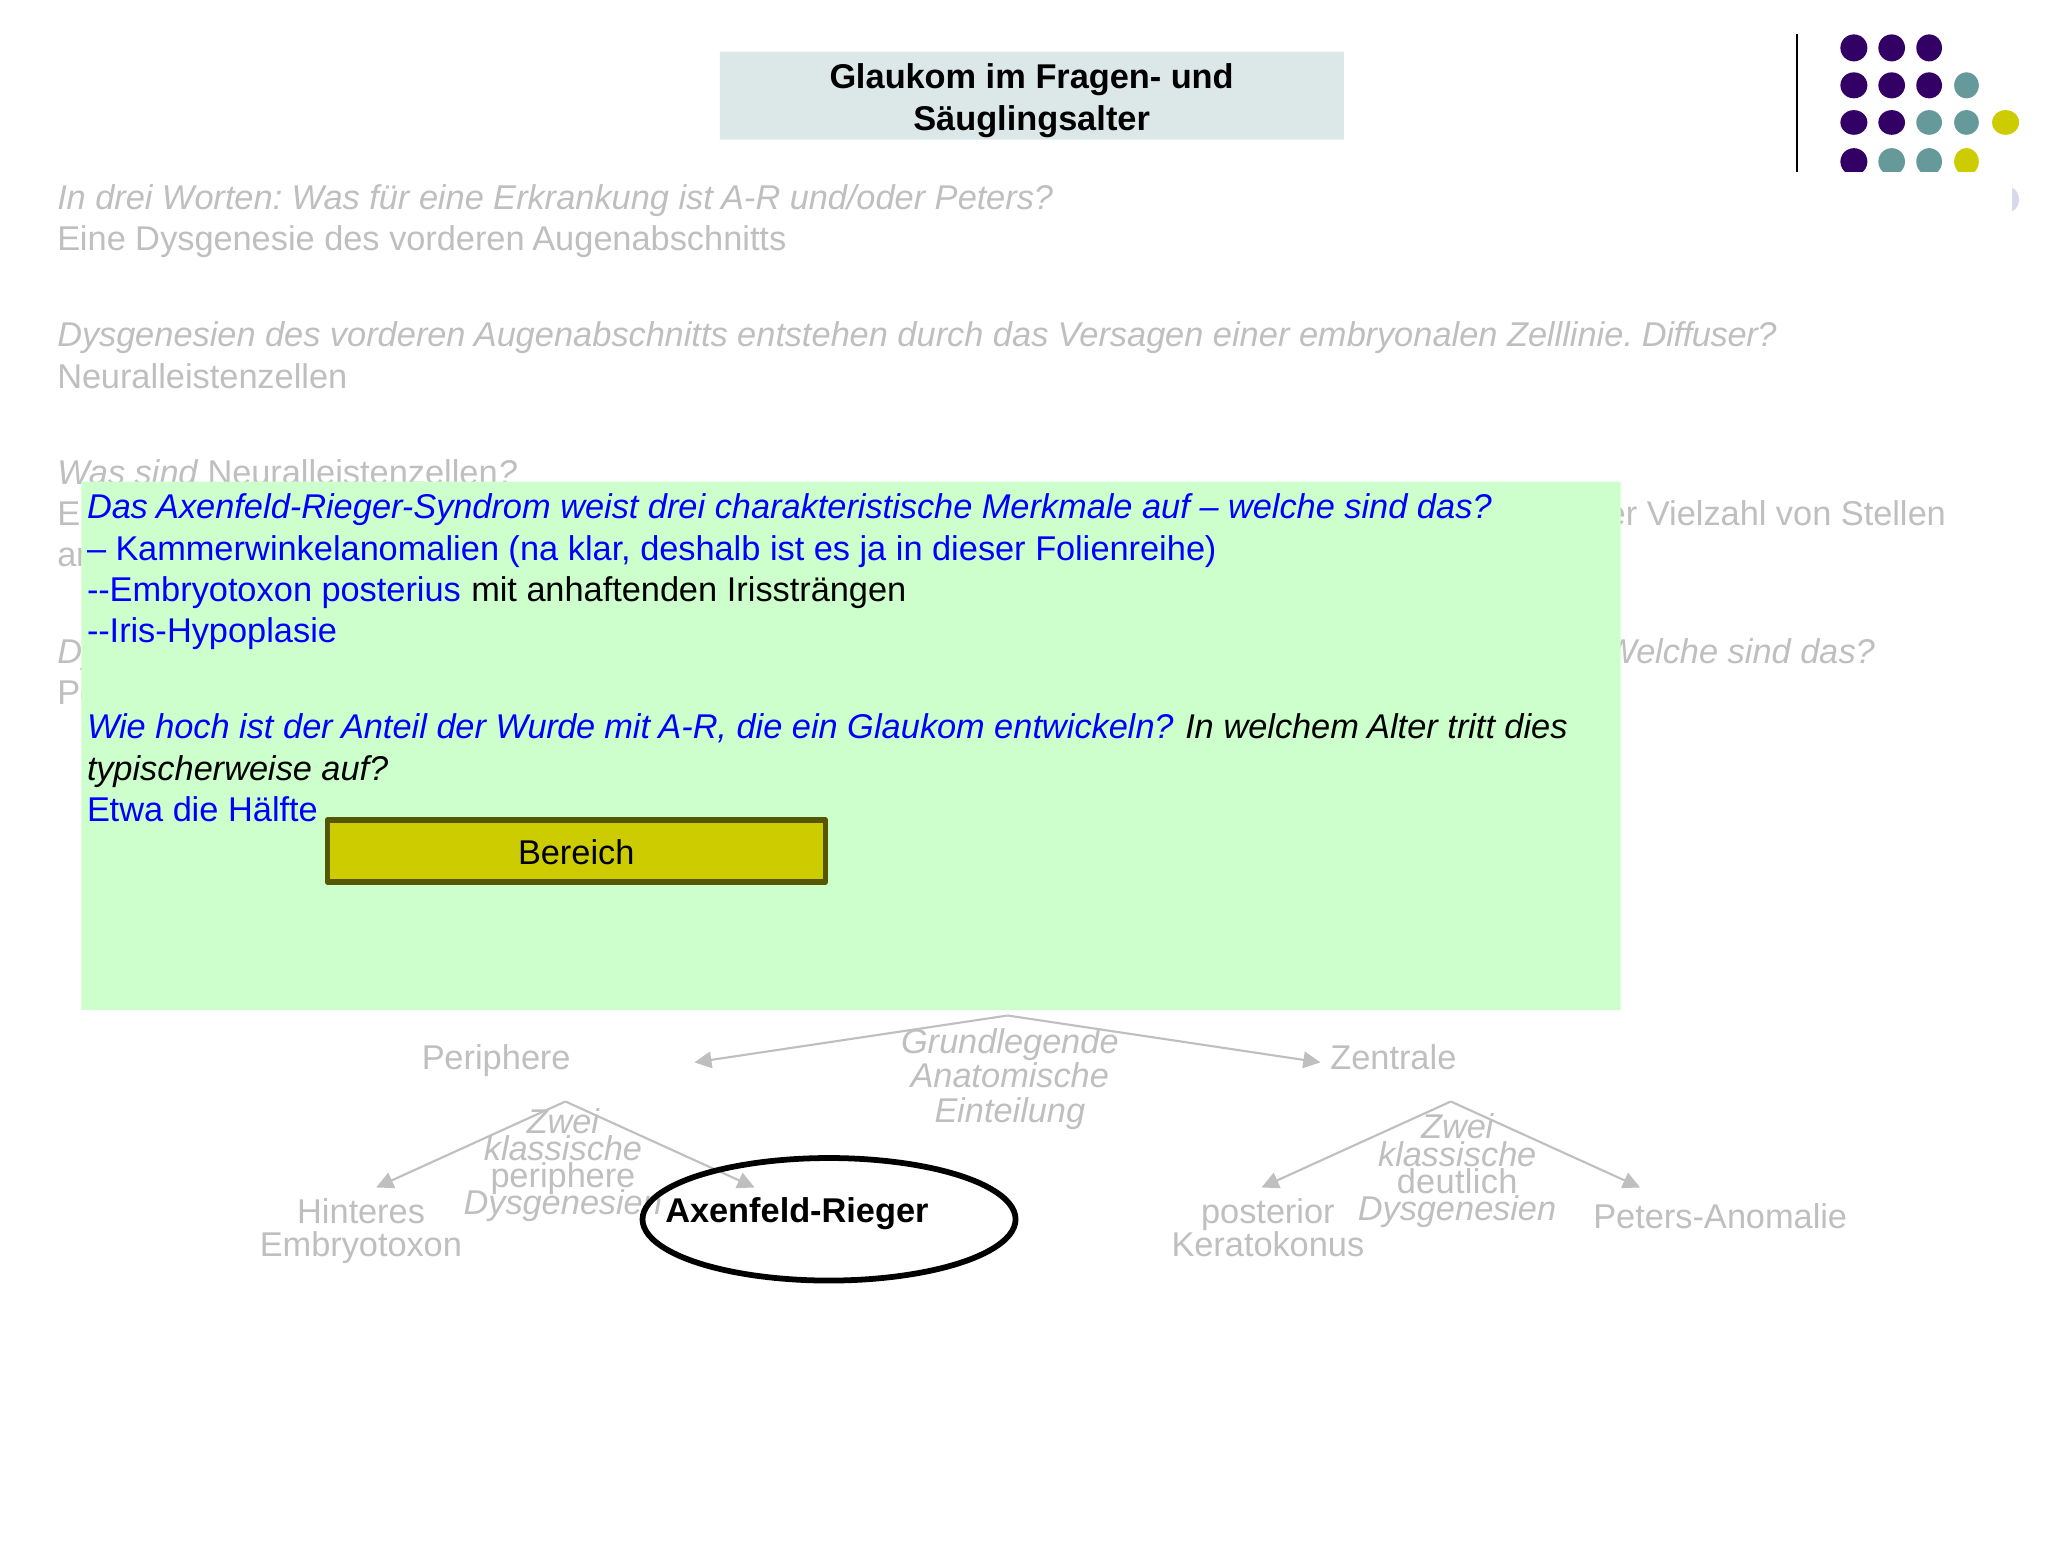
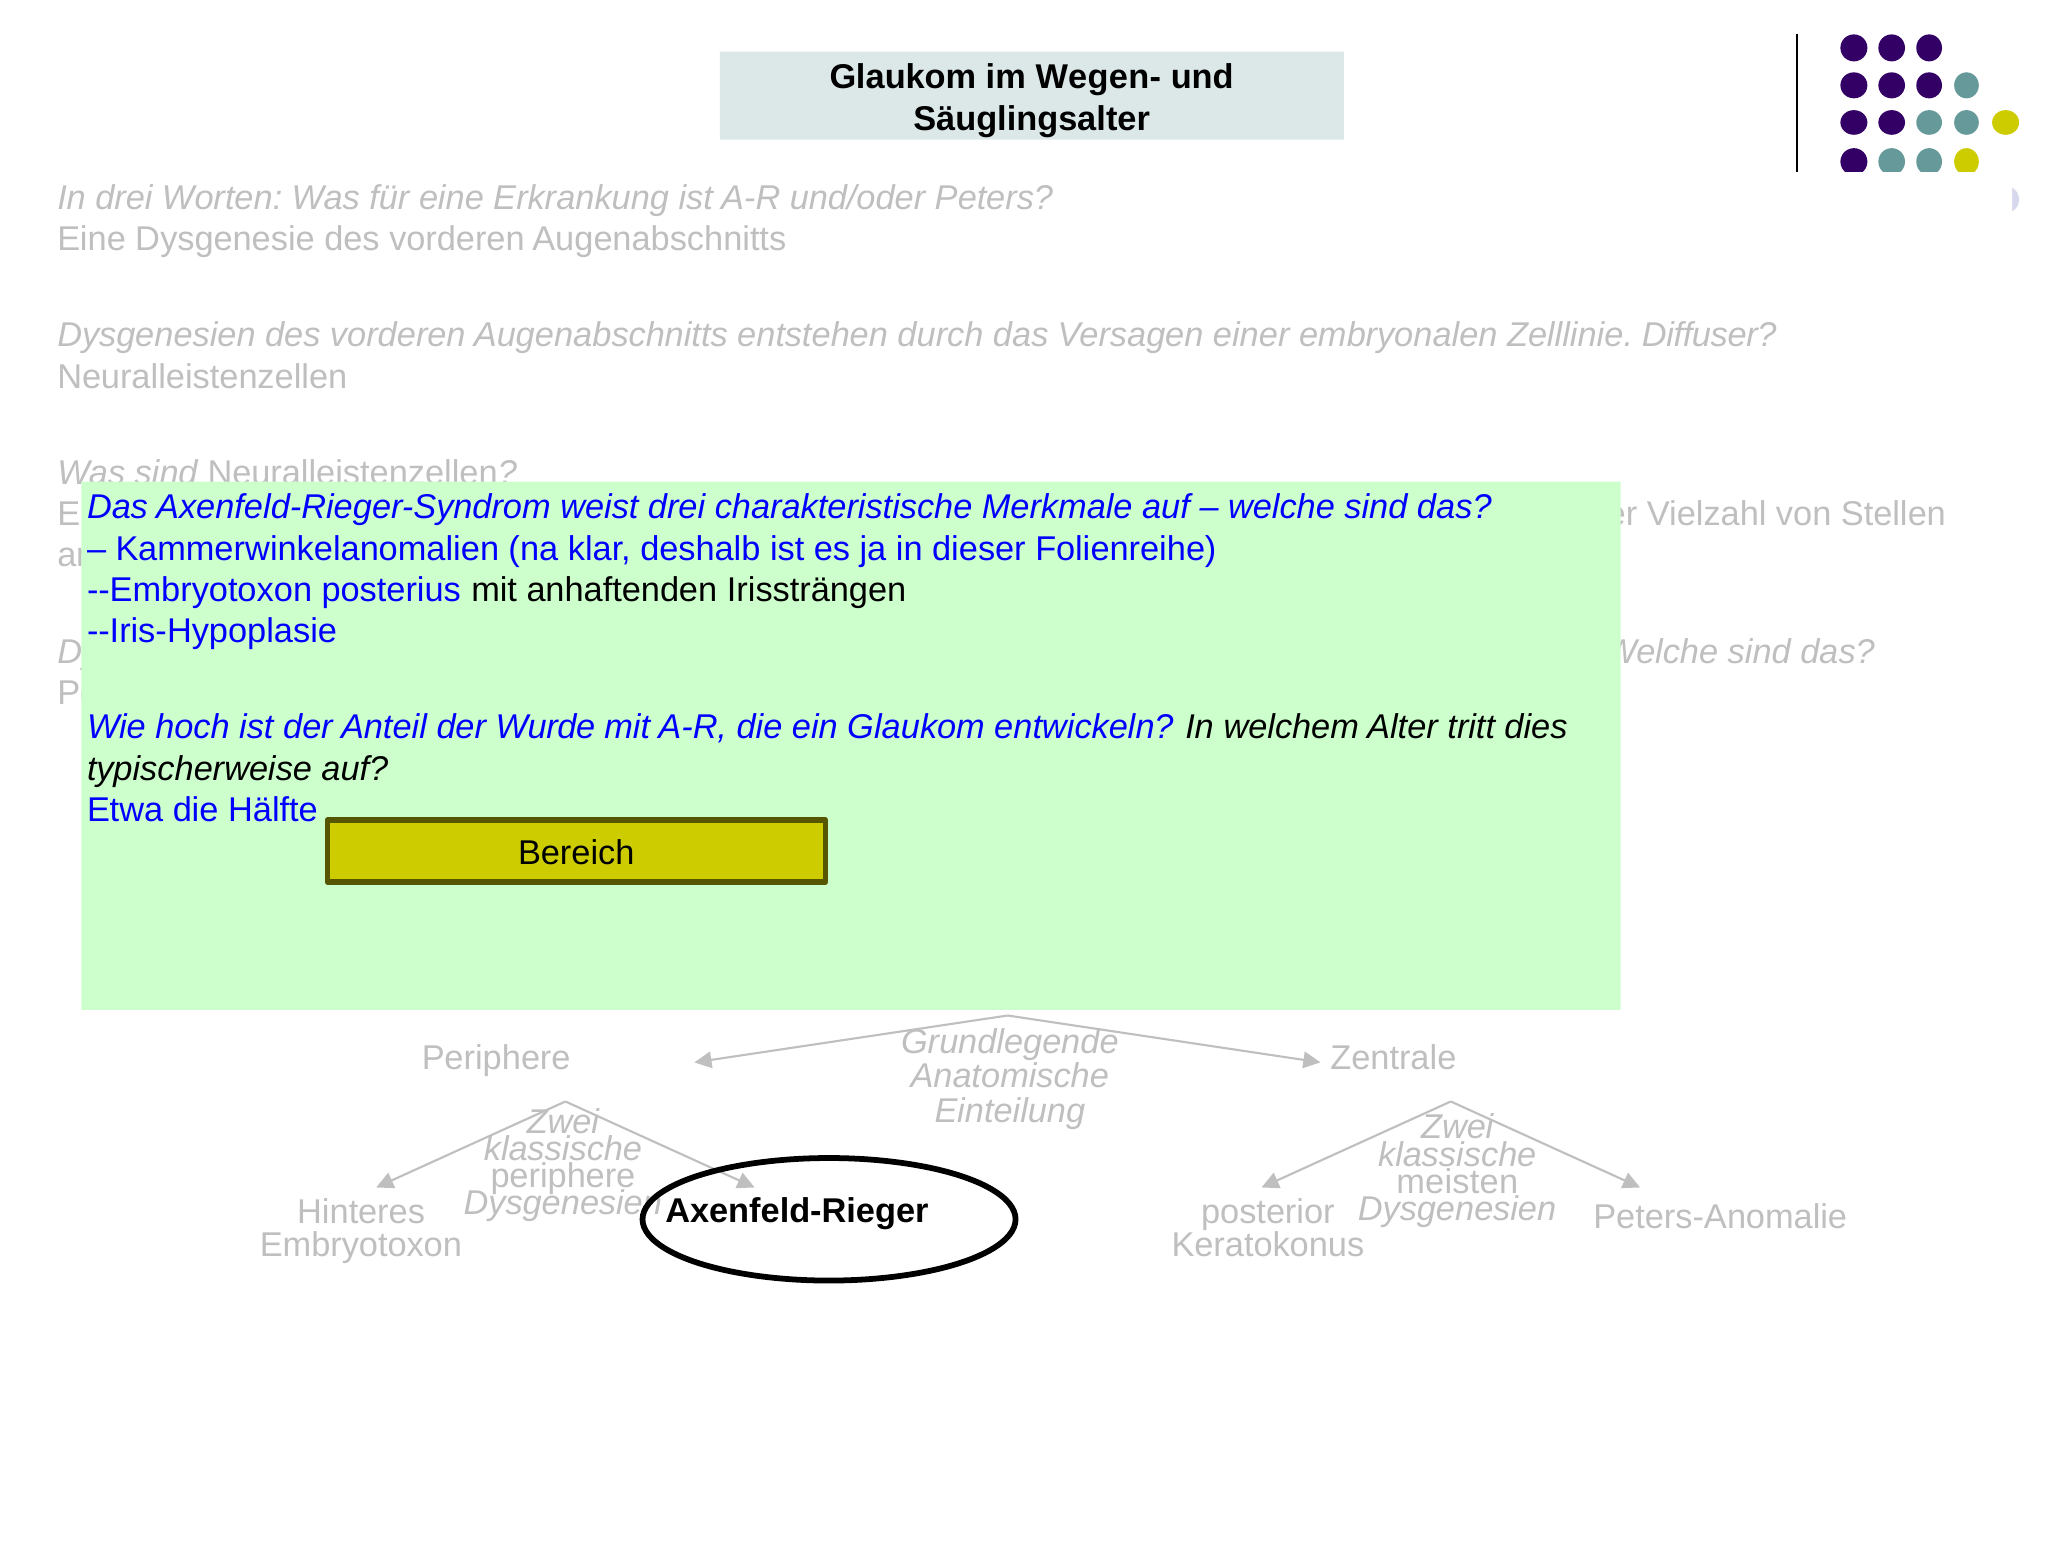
Fragen-: Fragen- -> Wegen-
deutlich: deutlich -> meisten
